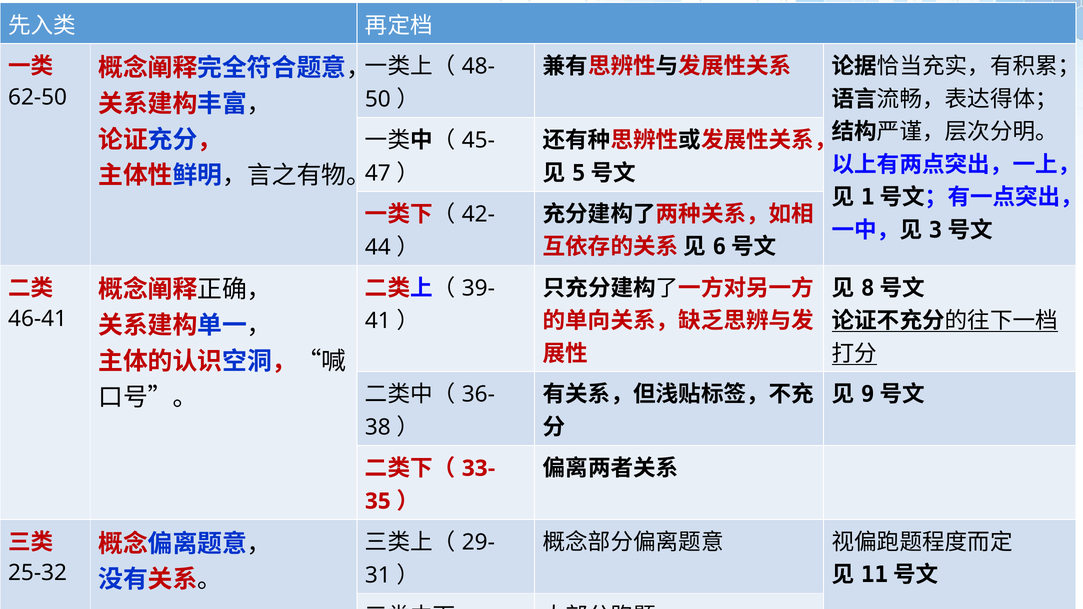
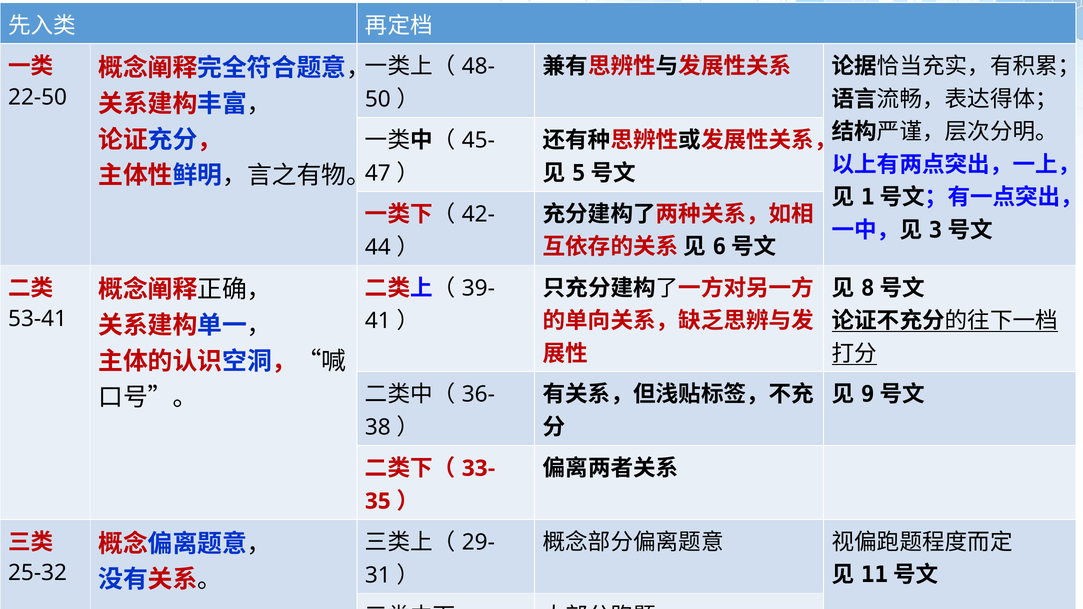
62-50: 62-50 -> 22-50
46-41: 46-41 -> 53-41
